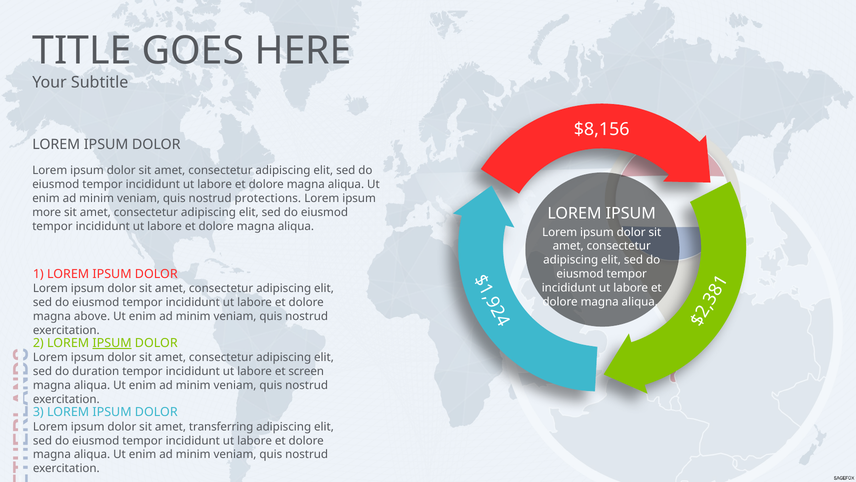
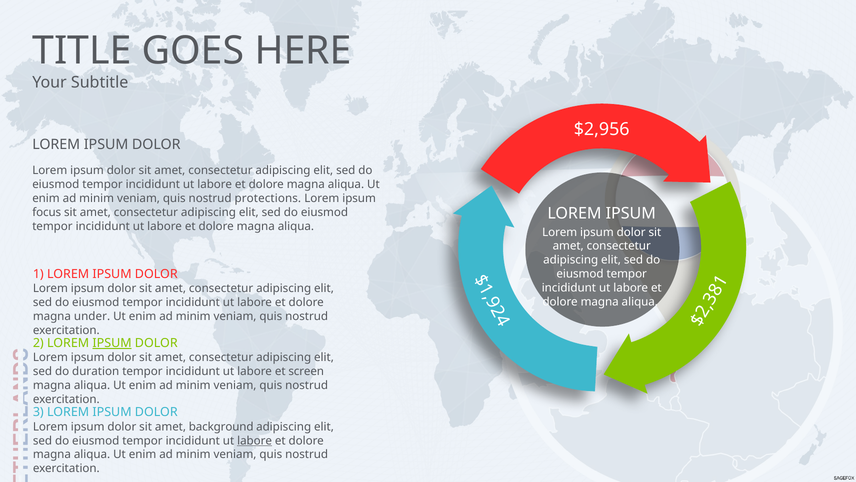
$8,156: $8,156 -> $2,956
more: more -> focus
above: above -> under
transferring: transferring -> background
labore at (255, 440) underline: none -> present
